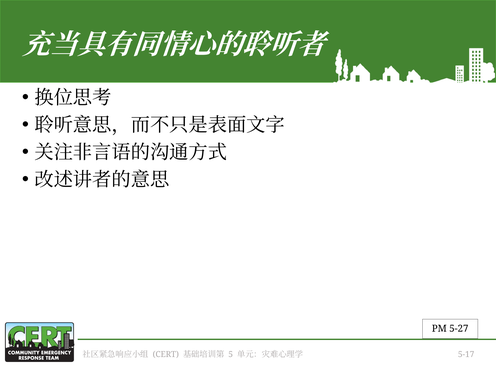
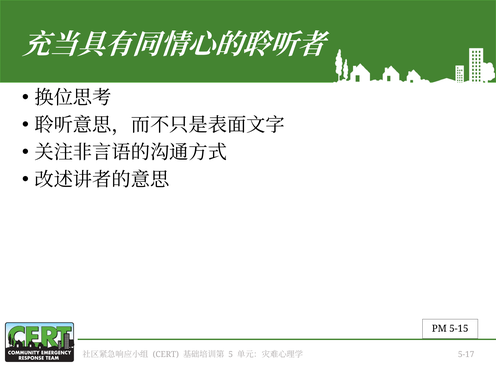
5-27: 5-27 -> 5-15
